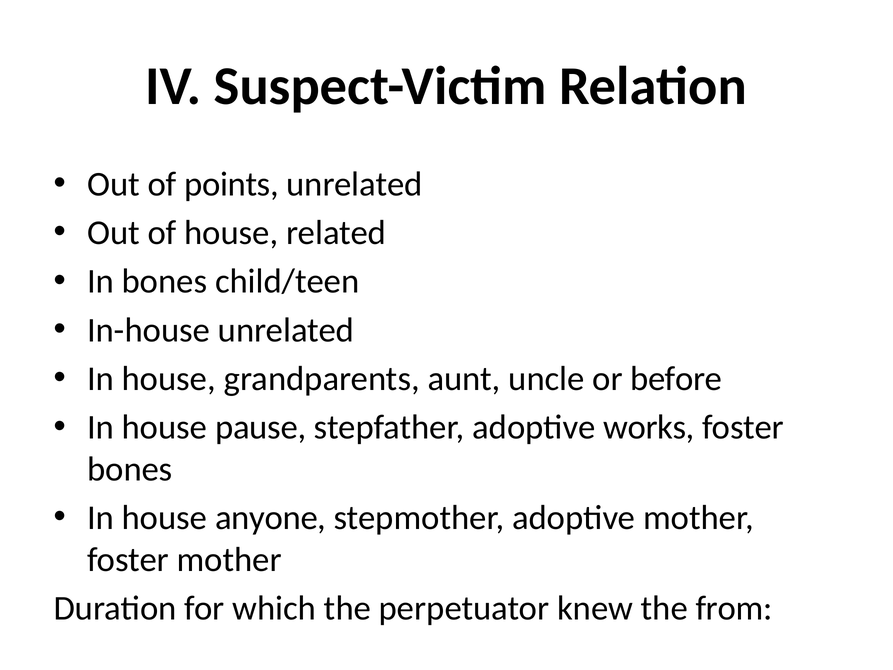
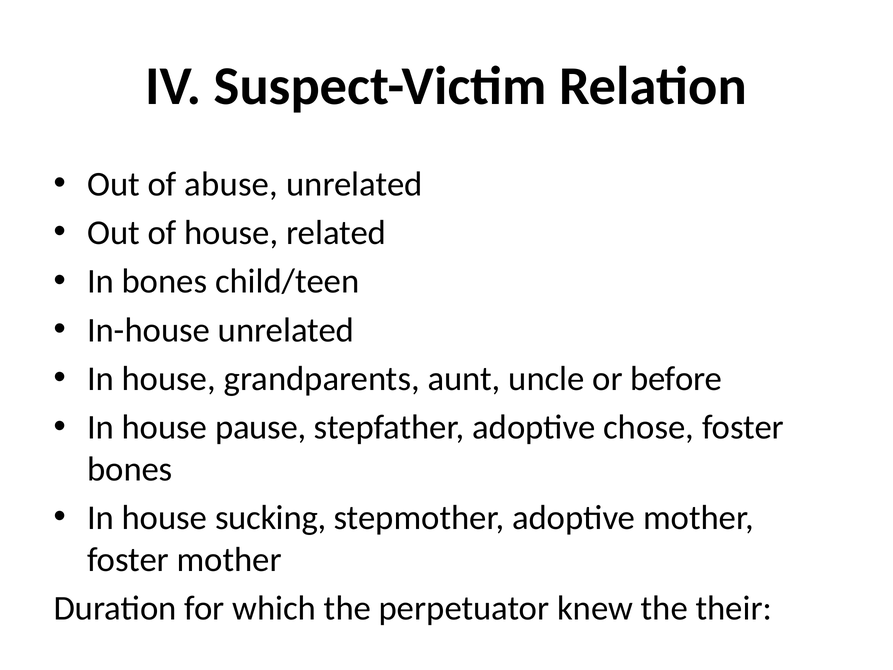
points: points -> abuse
works: works -> chose
anyone: anyone -> sucking
from: from -> their
